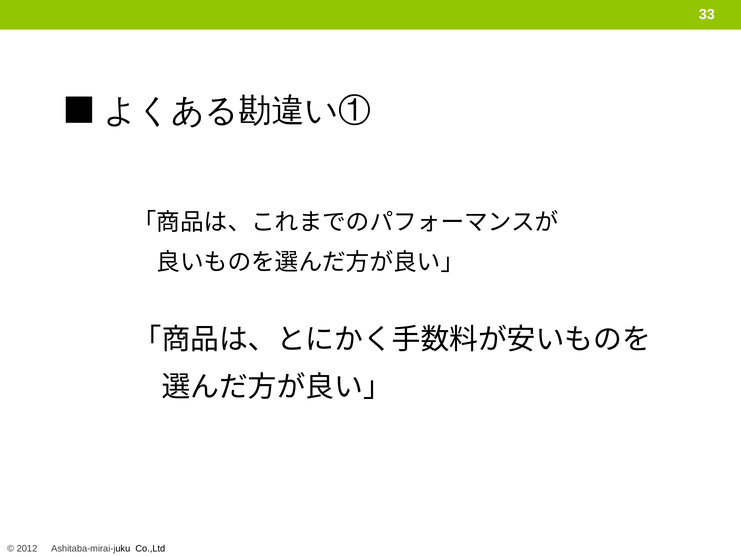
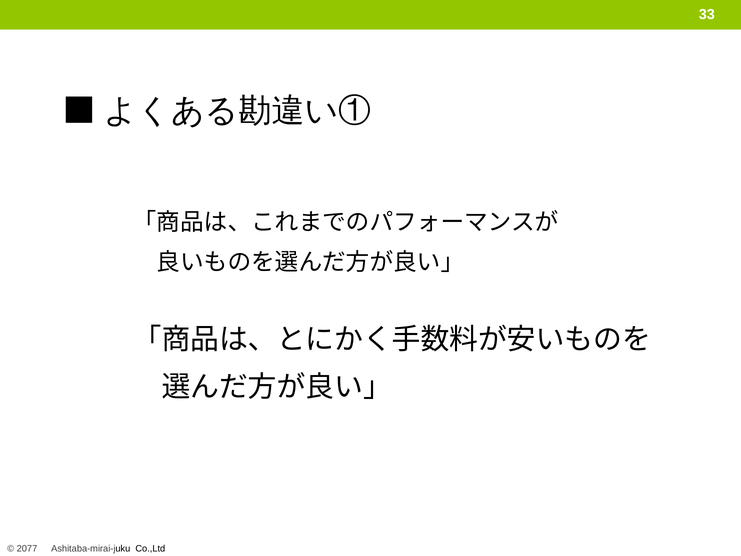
2012: 2012 -> 2077
